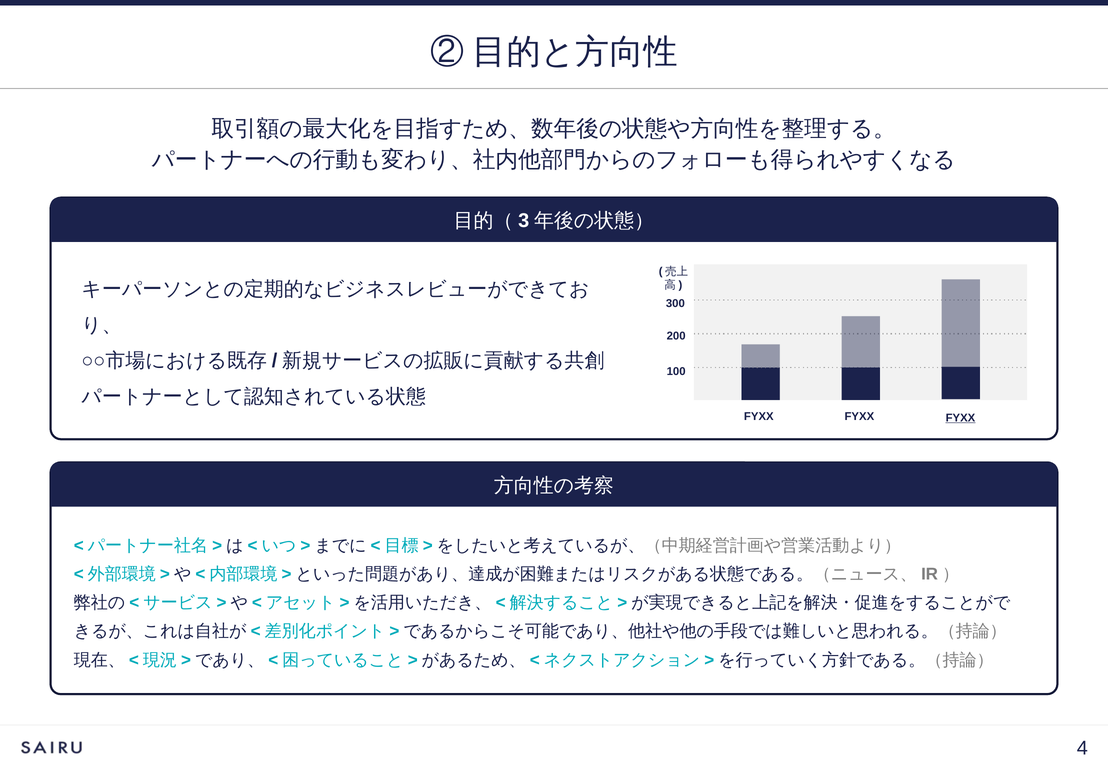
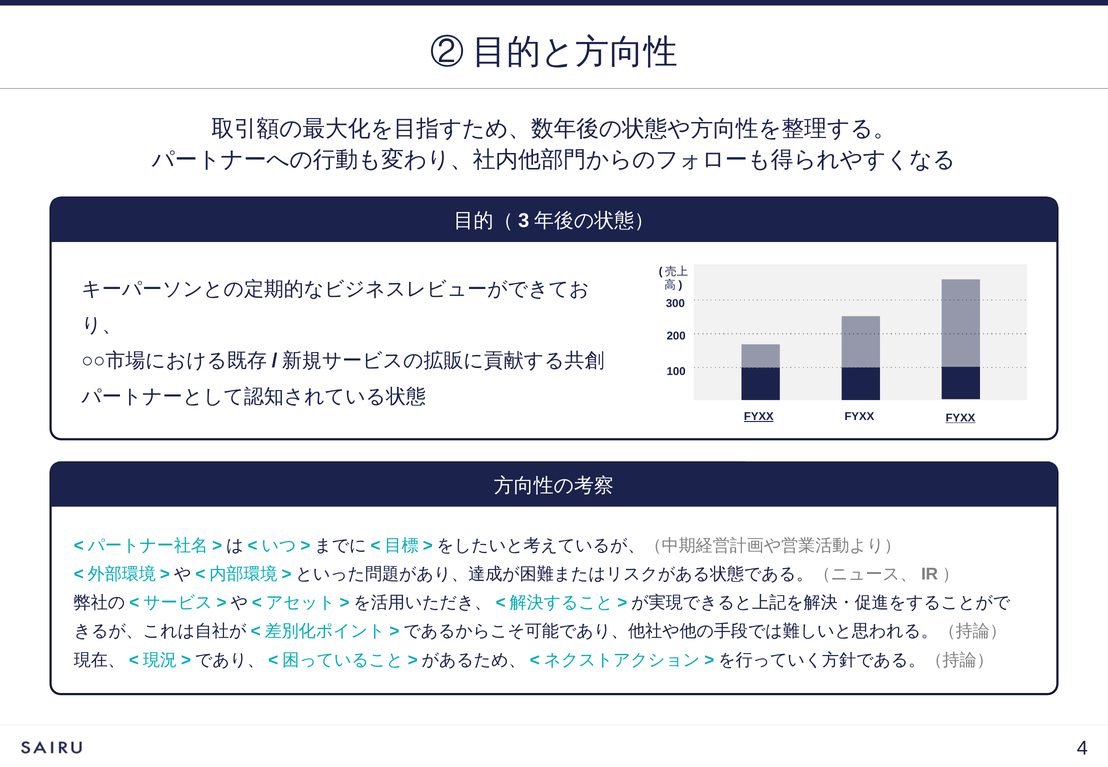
FYXX at (759, 417) underline: none -> present
